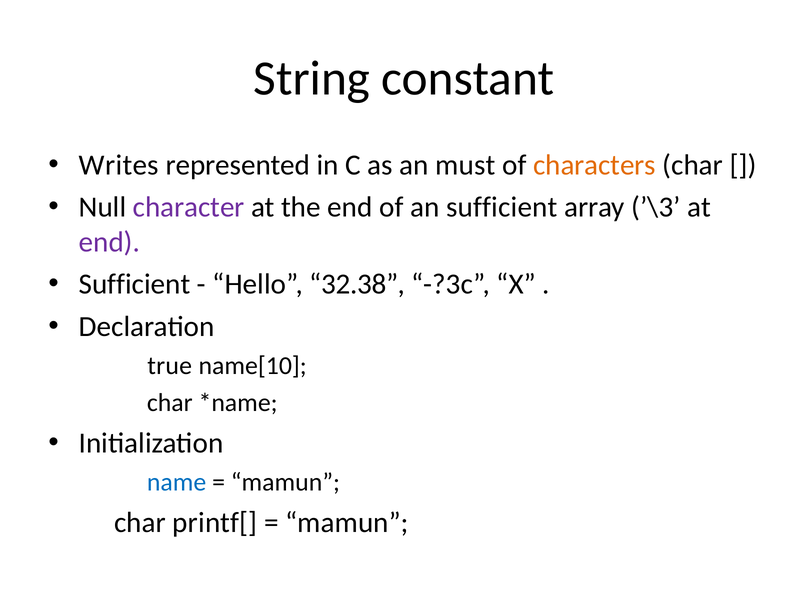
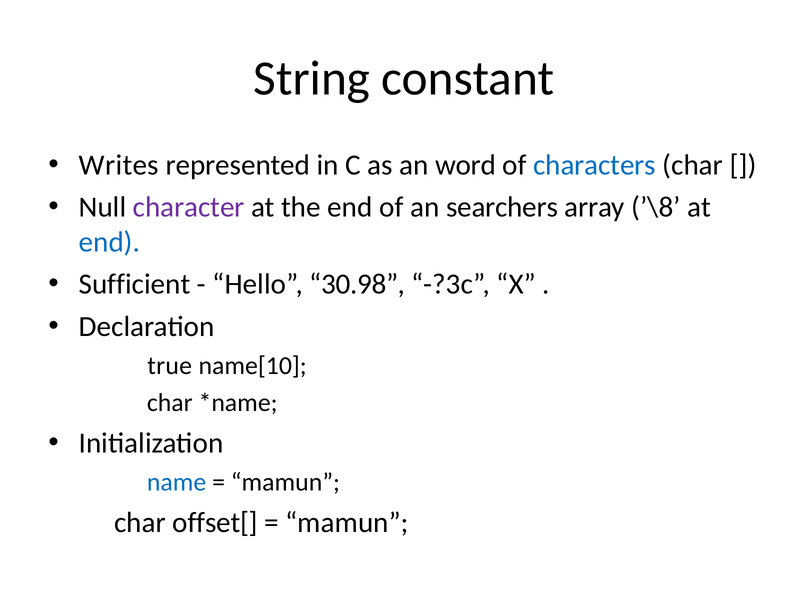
must: must -> word
characters colour: orange -> blue
an sufficient: sufficient -> searchers
’\3: ’\3 -> ’\8
end at (109, 242) colour: purple -> blue
32.38: 32.38 -> 30.98
printf[: printf[ -> offset[
